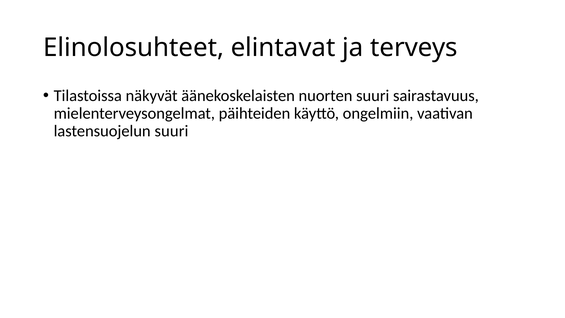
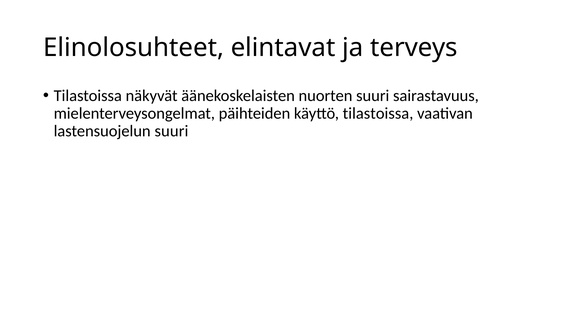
käyttö ongelmiin: ongelmiin -> tilastoissa
